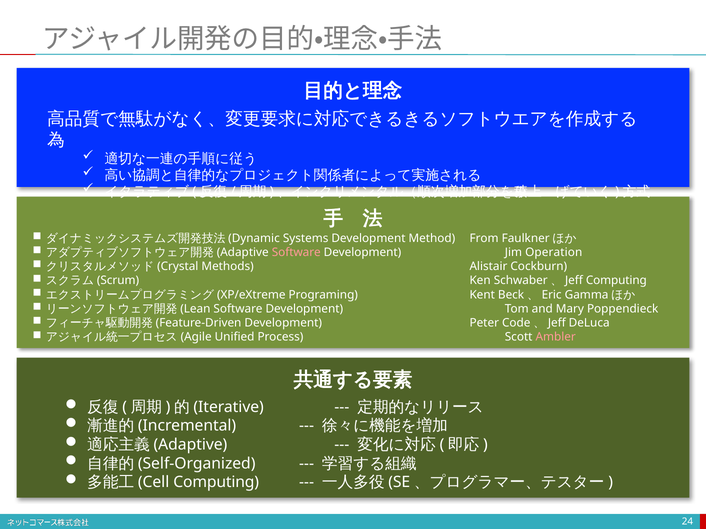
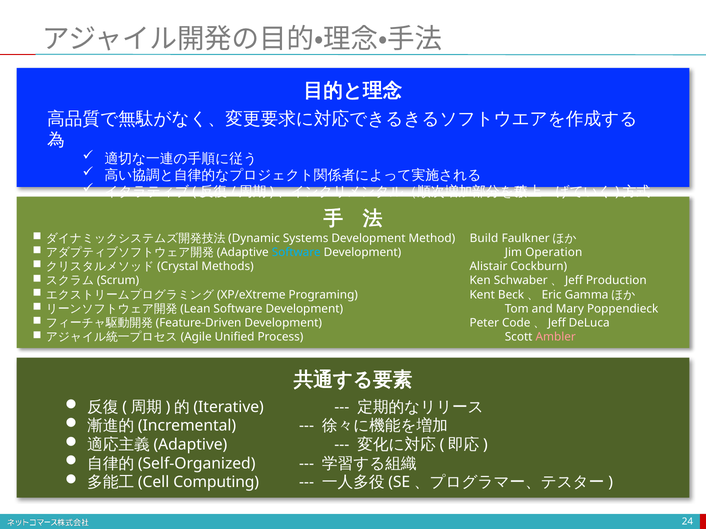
From: From -> Build
Software at (296, 253) colour: pink -> light blue
Schwaber、Jeff Computing: Computing -> Production
